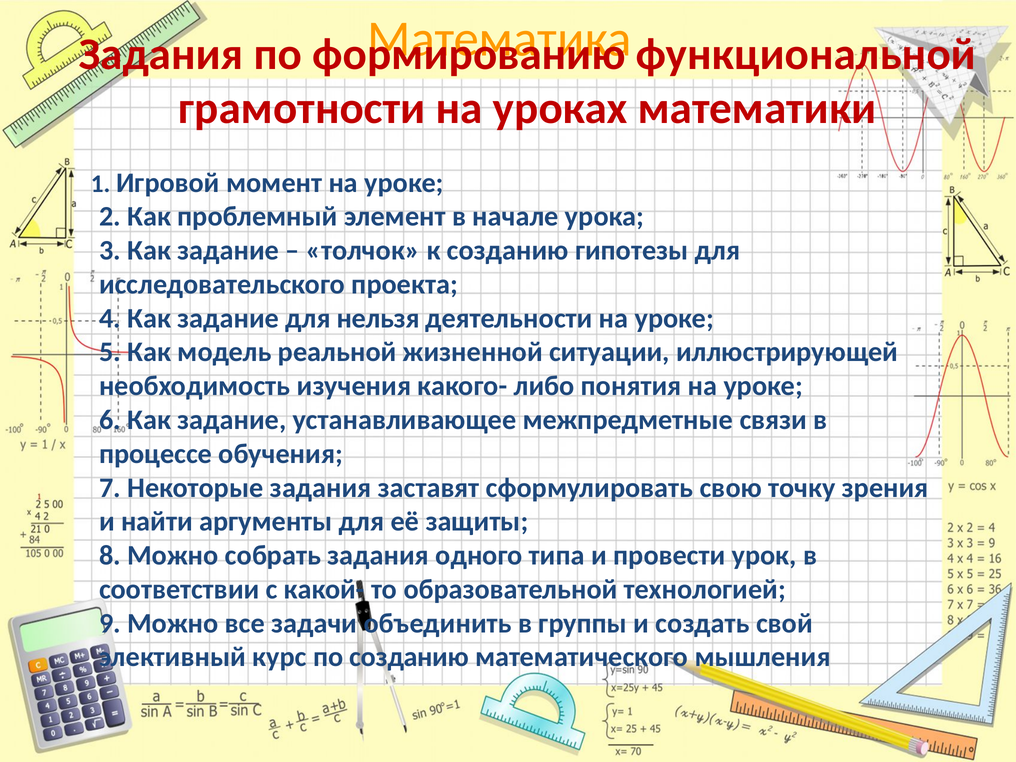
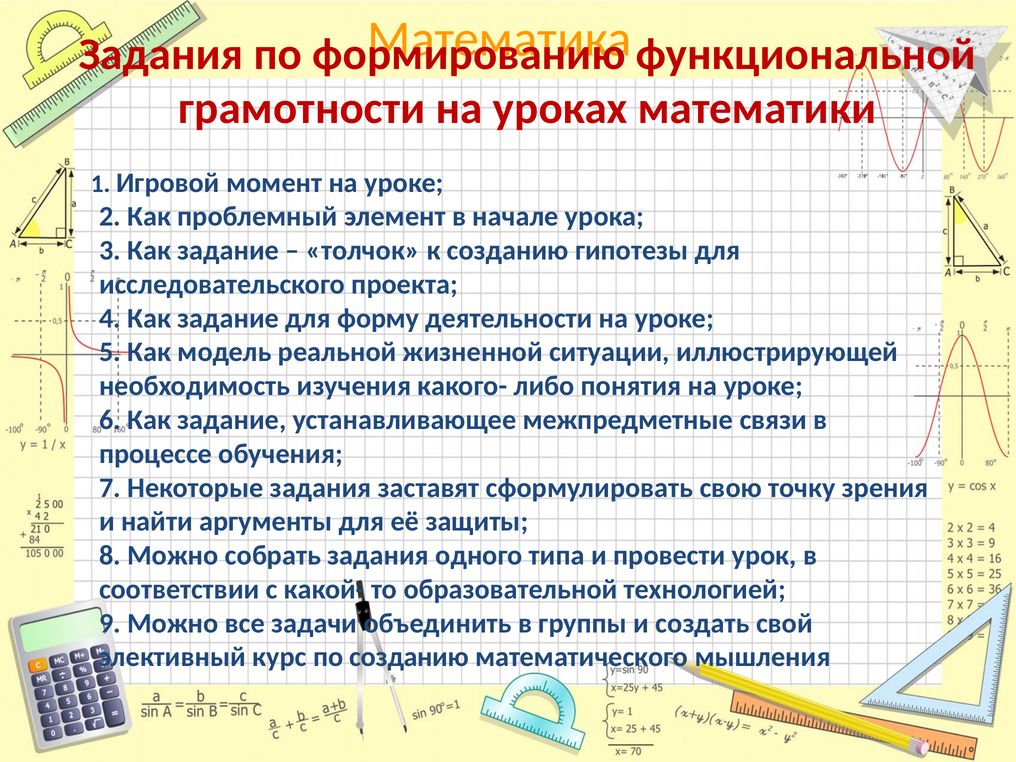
нельзя: нельзя -> форму
